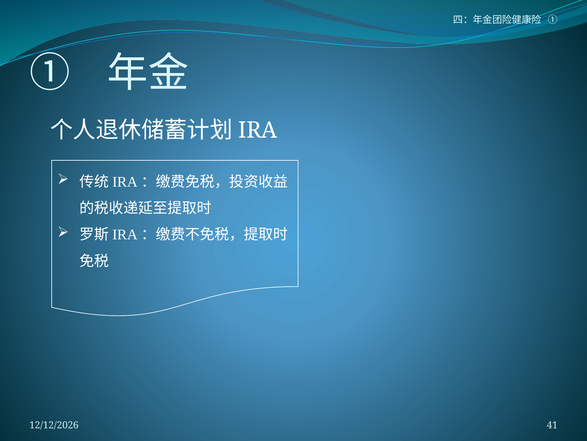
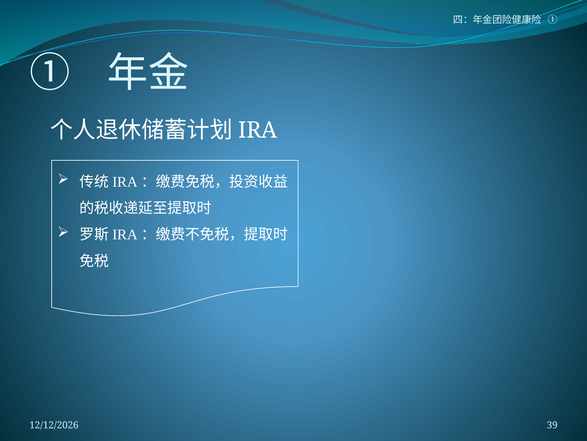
41: 41 -> 39
